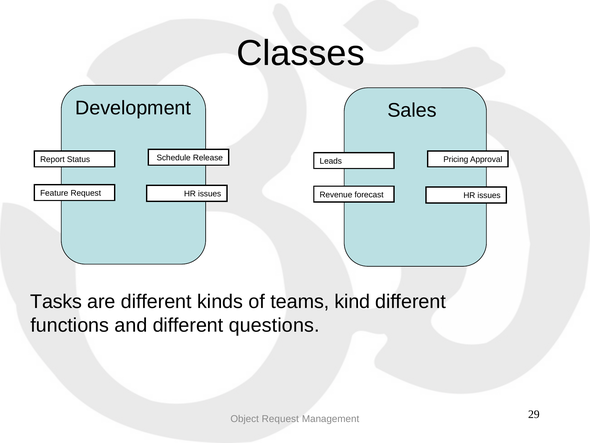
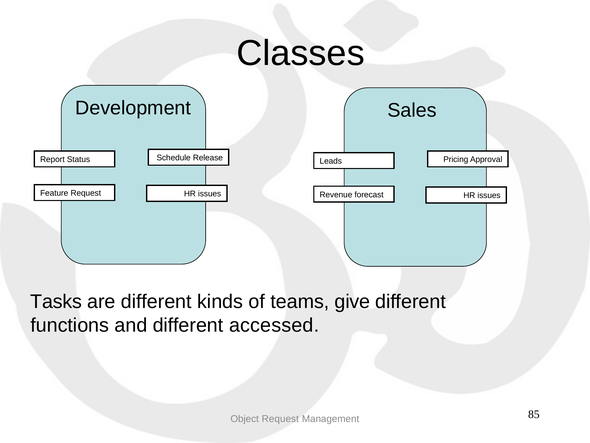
kind: kind -> give
questions: questions -> accessed
29: 29 -> 85
